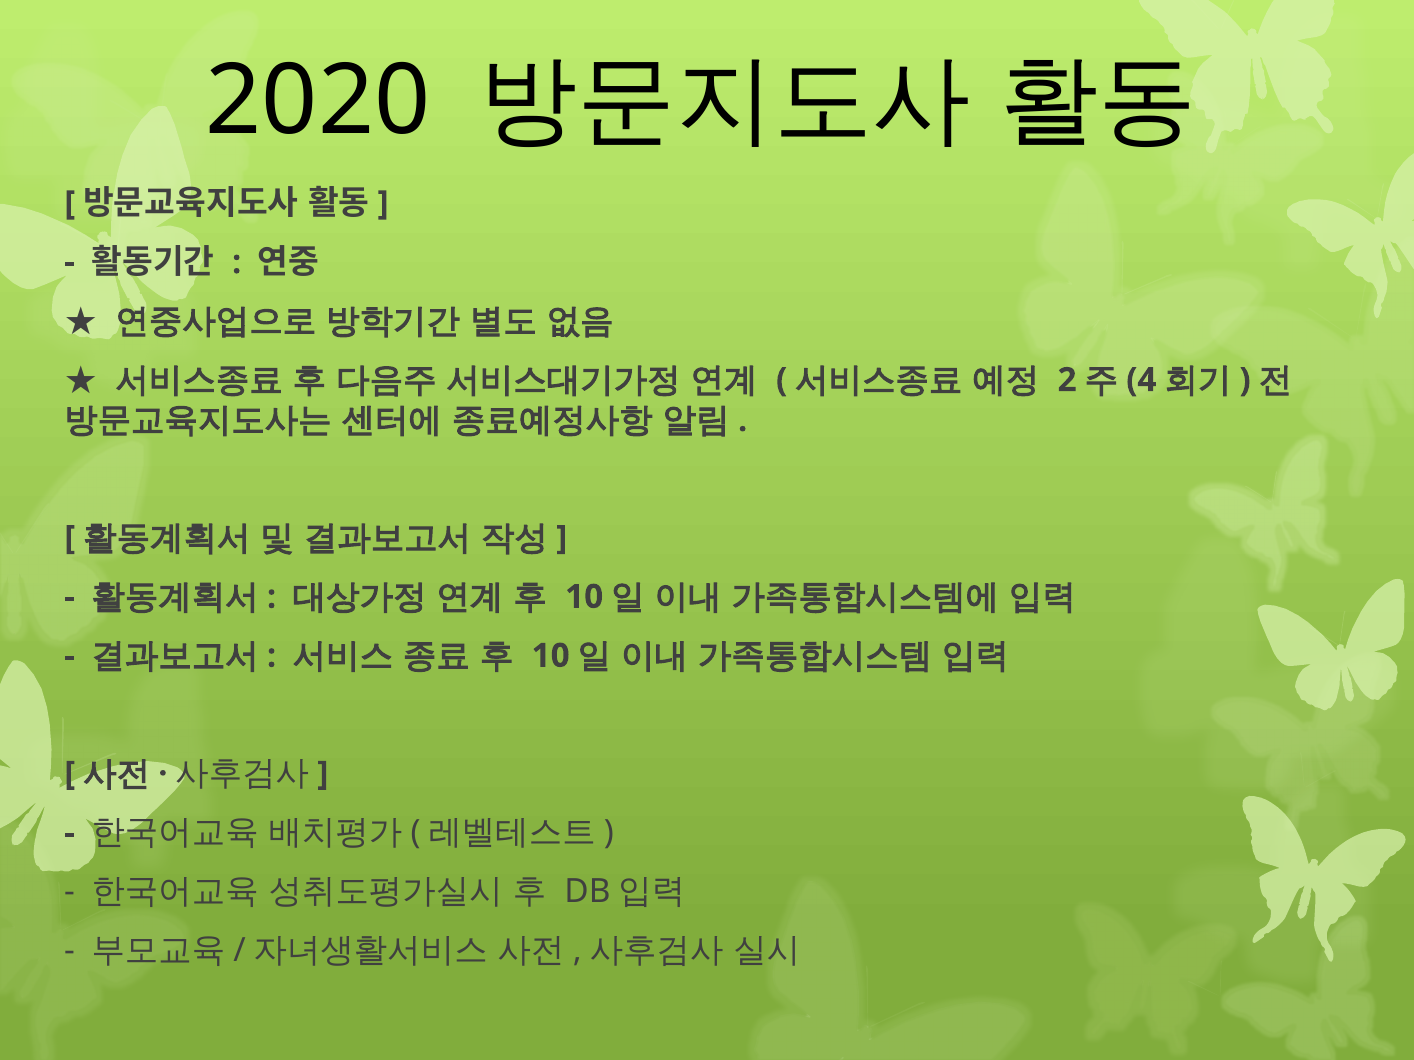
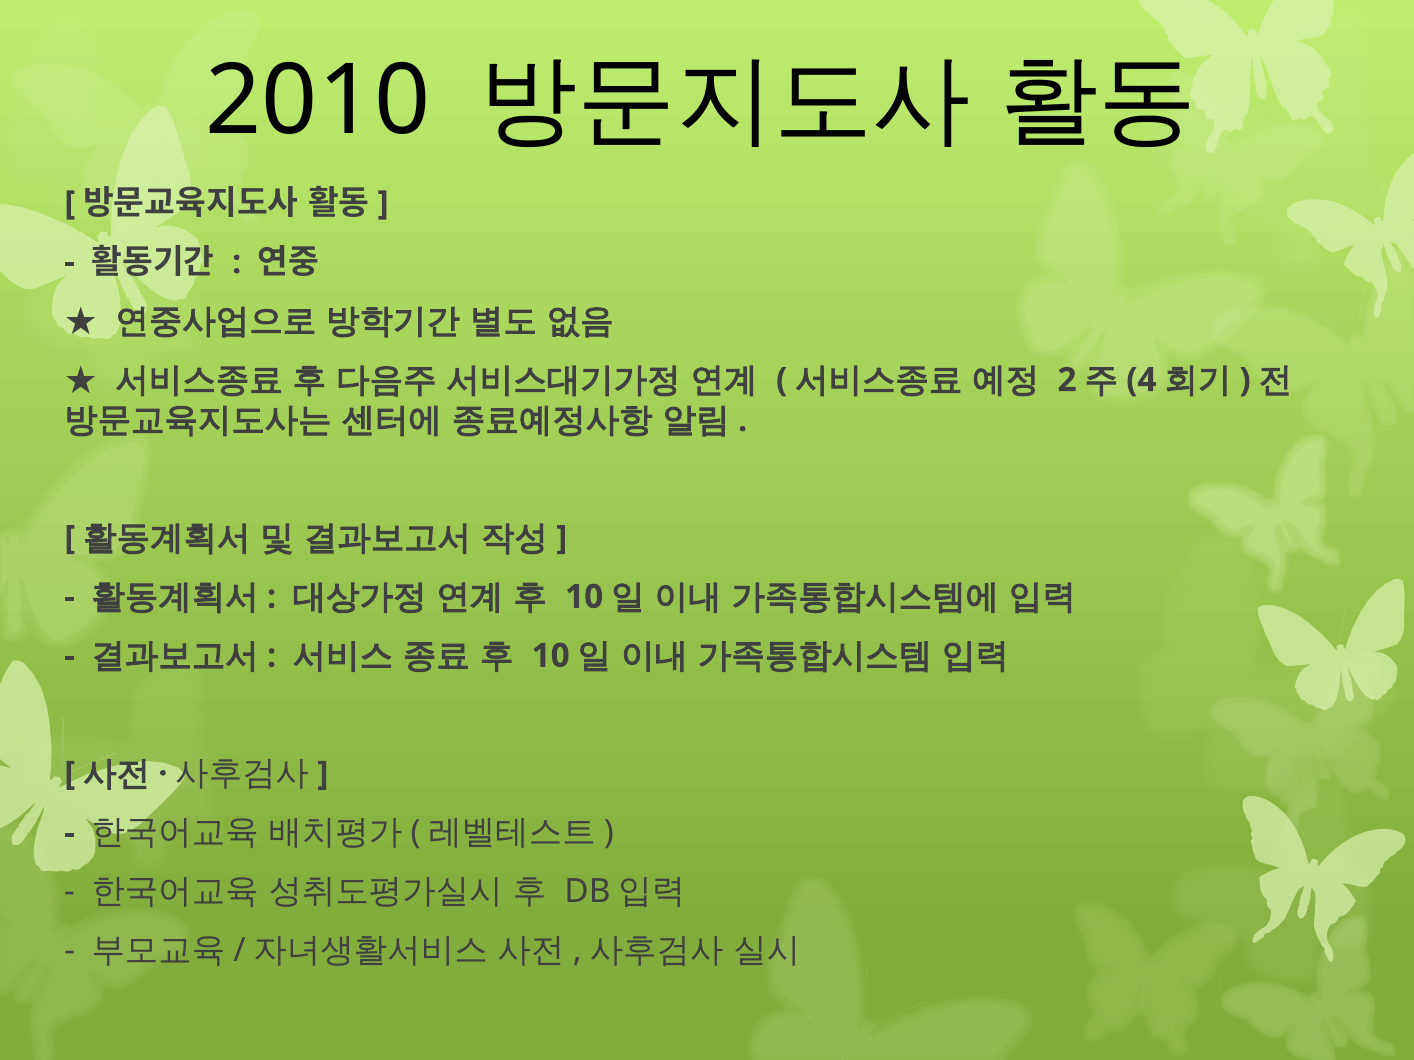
2020: 2020 -> 2010
